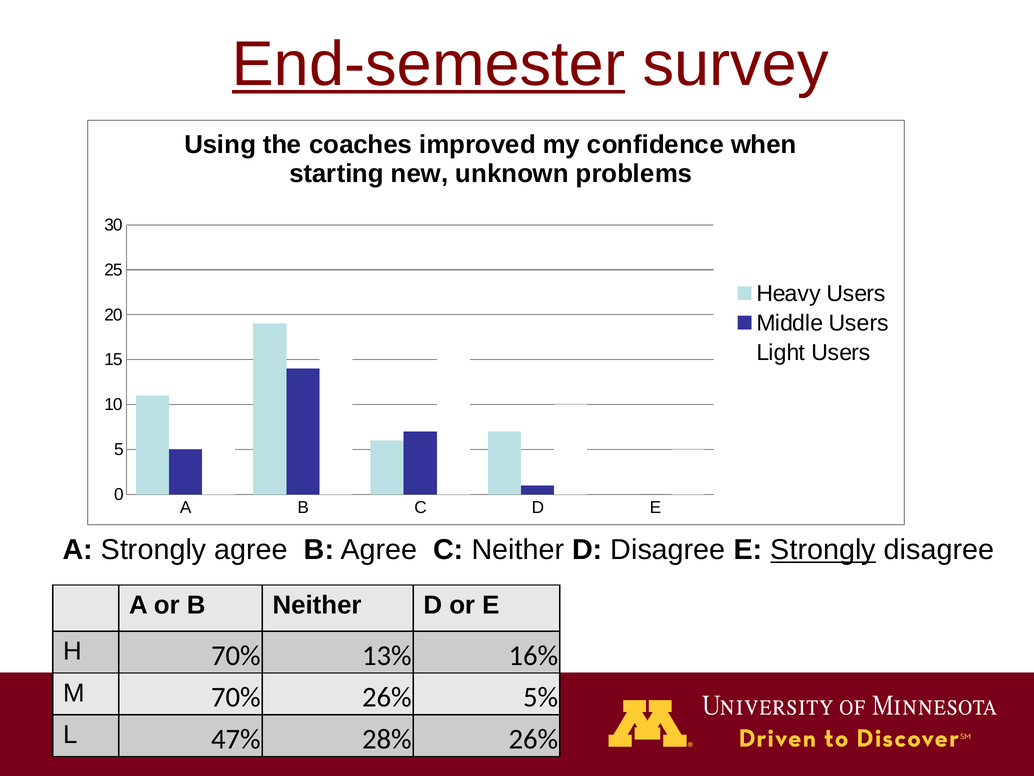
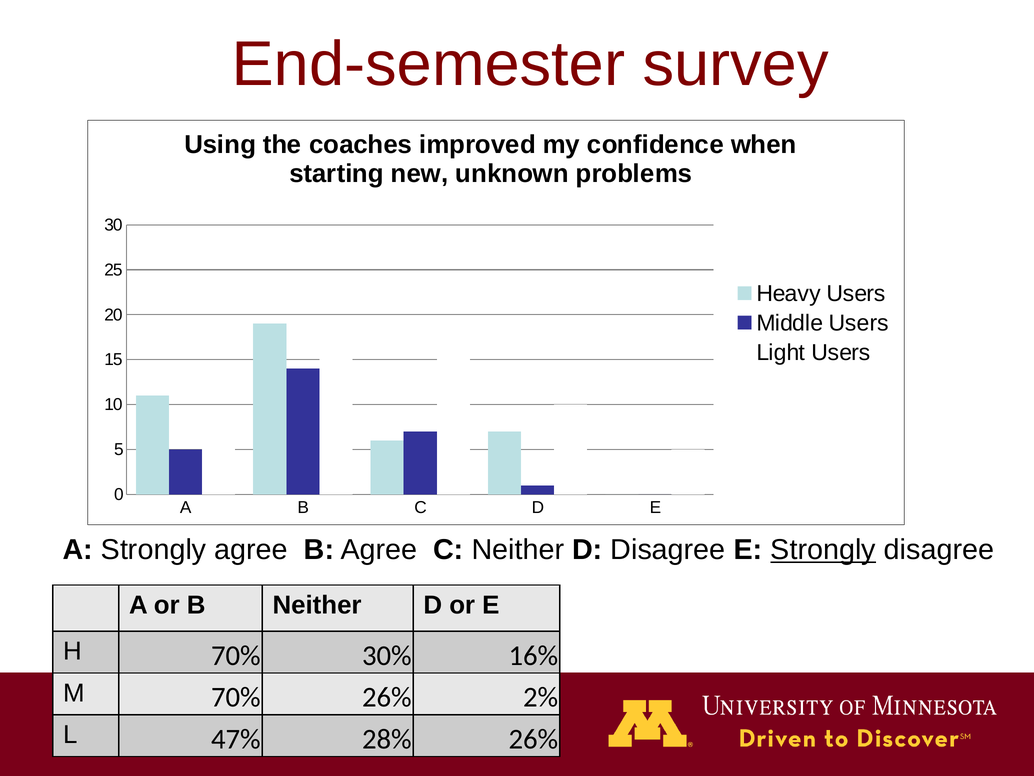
End-semester underline: present -> none
13%: 13% -> 30%
5%: 5% -> 2%
